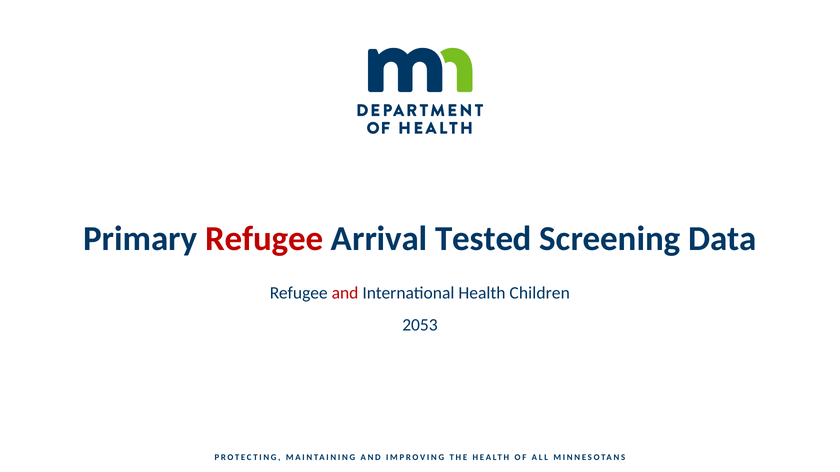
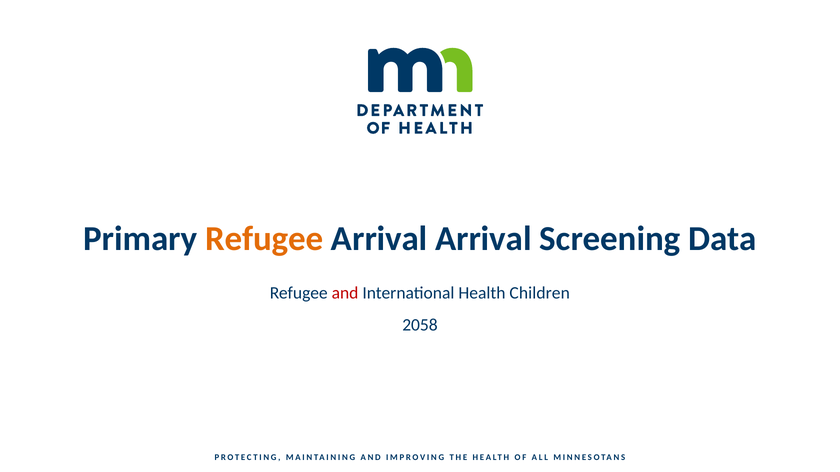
Refugee at (264, 239) colour: red -> orange
Arrival Tested: Tested -> Arrival
2053: 2053 -> 2058
